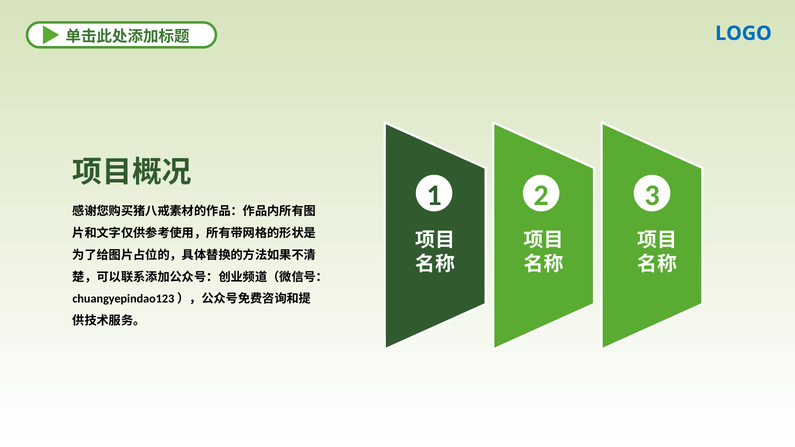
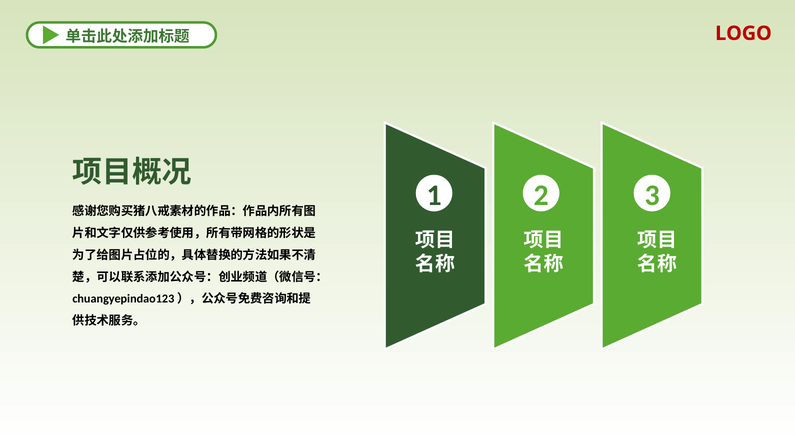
LOGO colour: blue -> red
